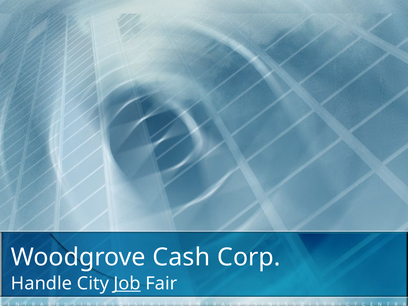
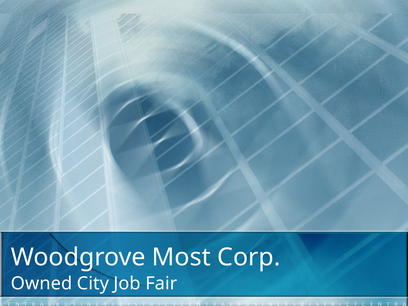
Cash: Cash -> Most
Handle: Handle -> Owned
Job underline: present -> none
